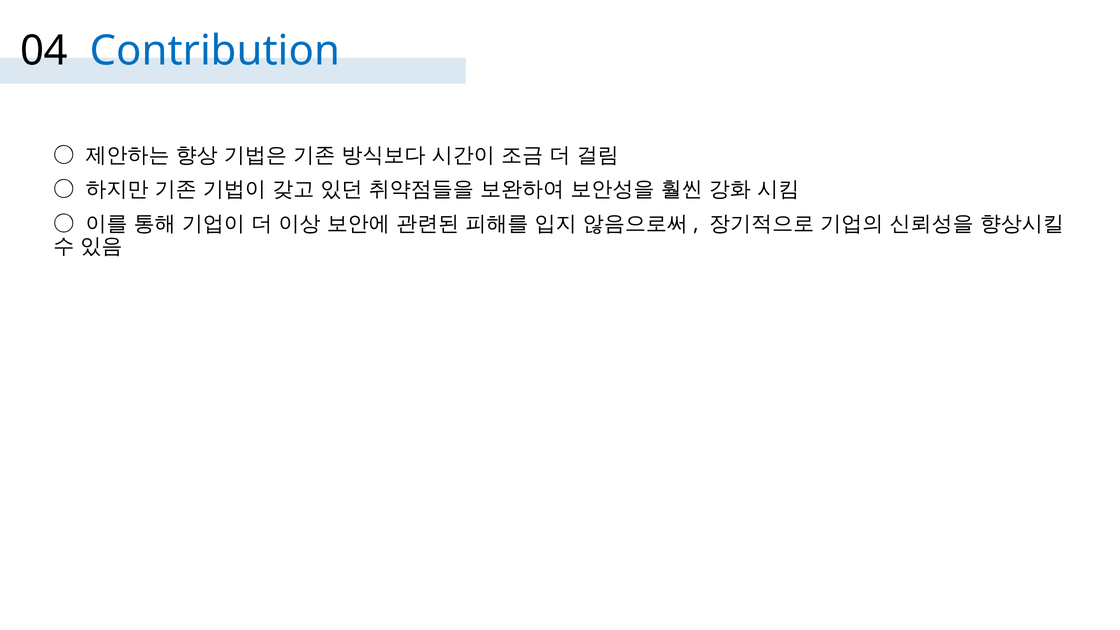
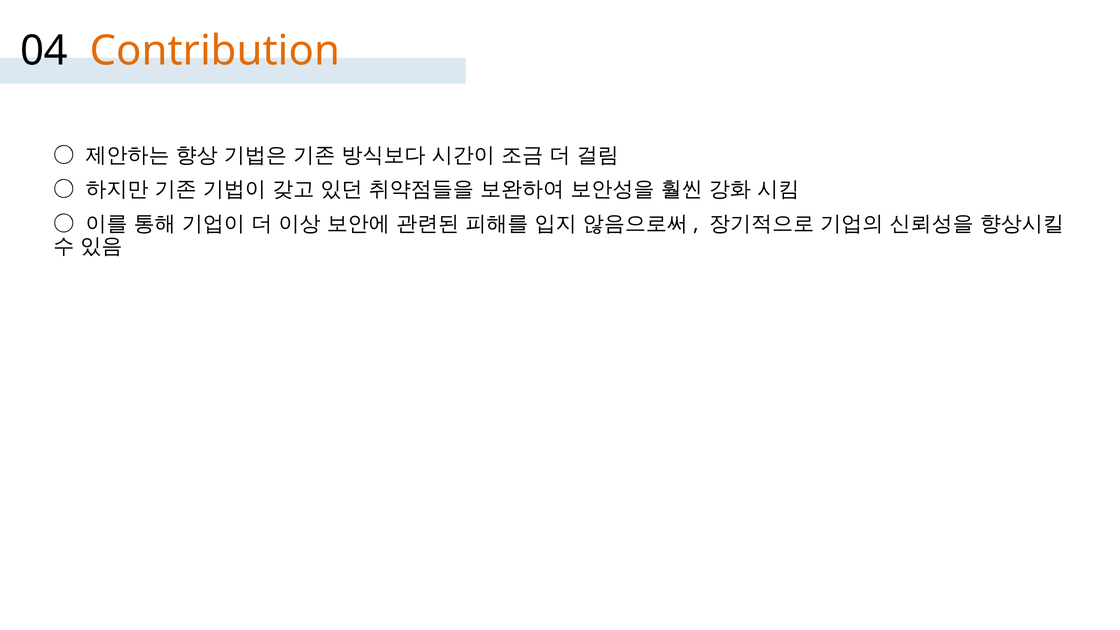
Contribution colour: blue -> orange
